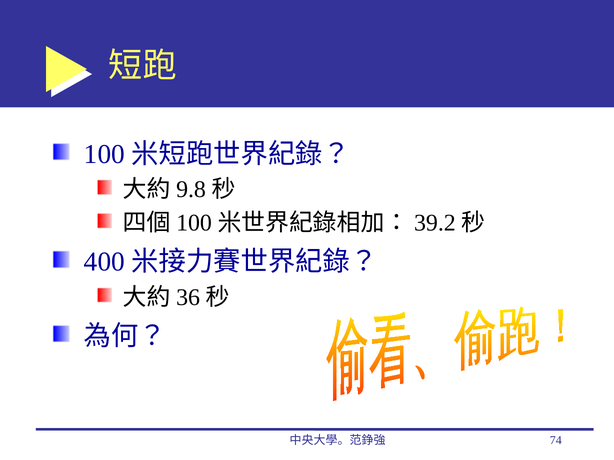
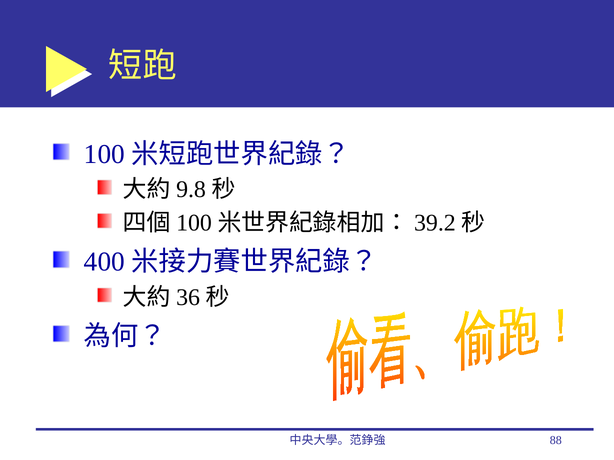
74: 74 -> 88
